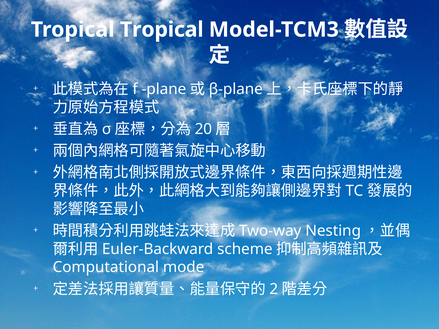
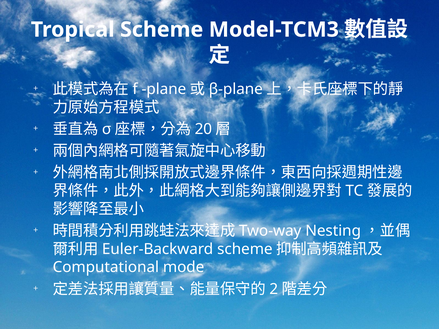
Tropical Tropical: Tropical -> Scheme
